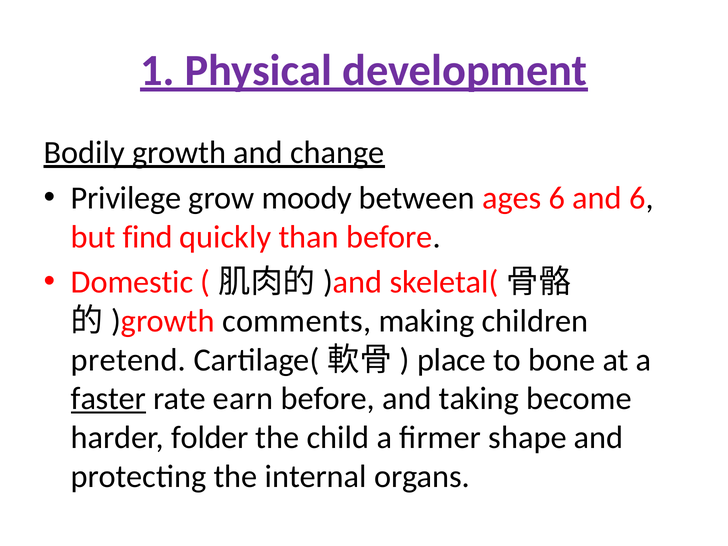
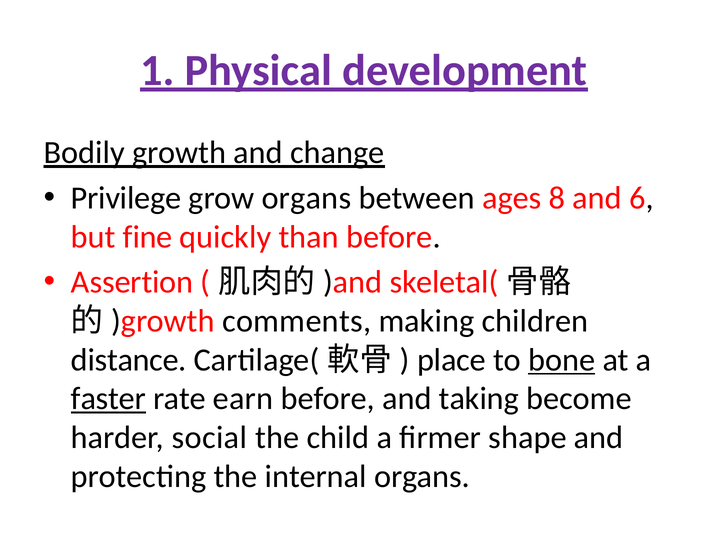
grow moody: moody -> organs
ages 6: 6 -> 8
find: find -> fine
Domestic: Domestic -> Assertion
pretend: pretend -> distance
bone underline: none -> present
folder: folder -> social
